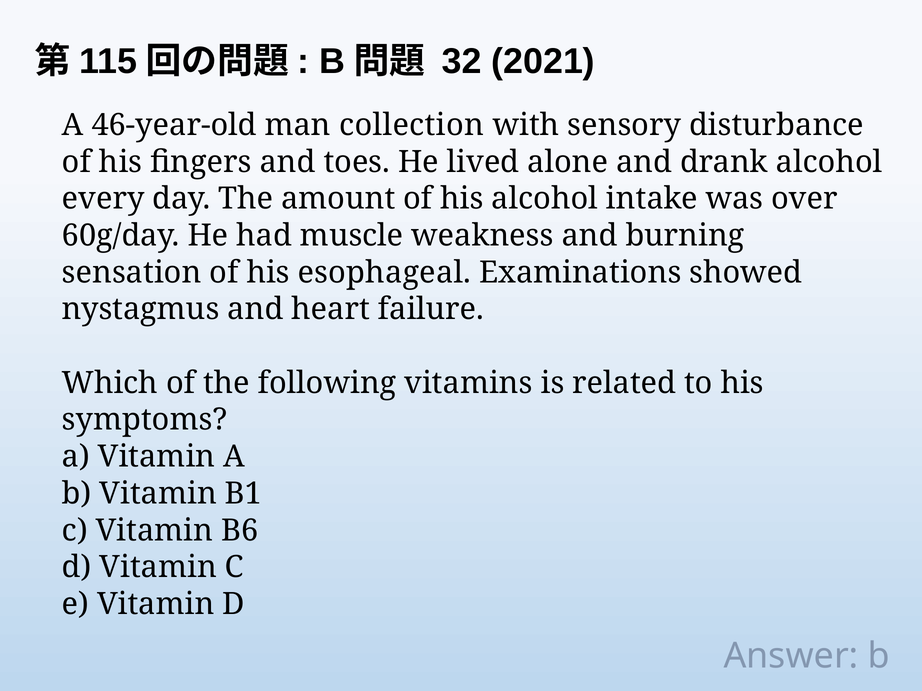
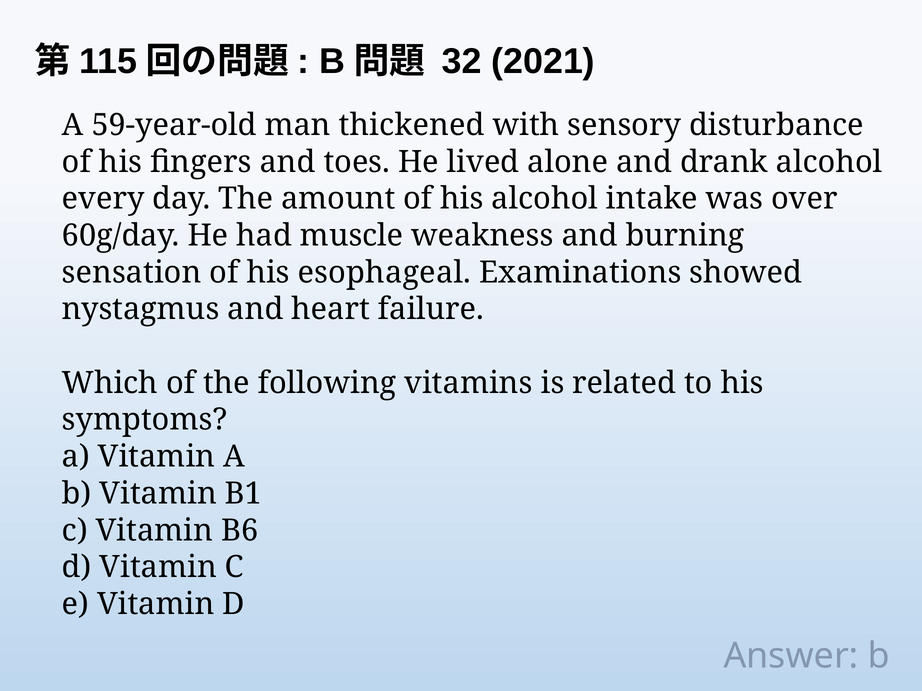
46-year-old: 46-year-old -> 59-year-old
collection: collection -> thickened
